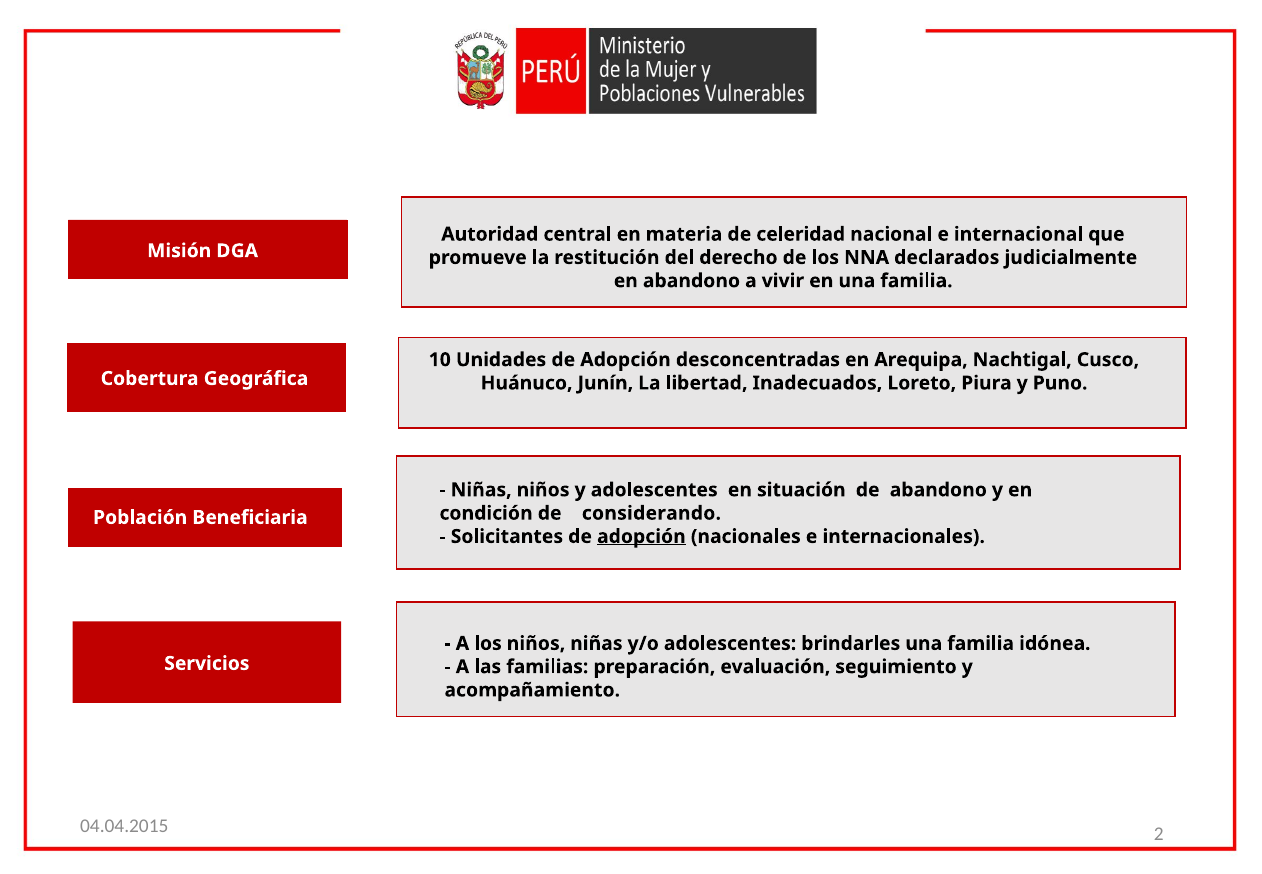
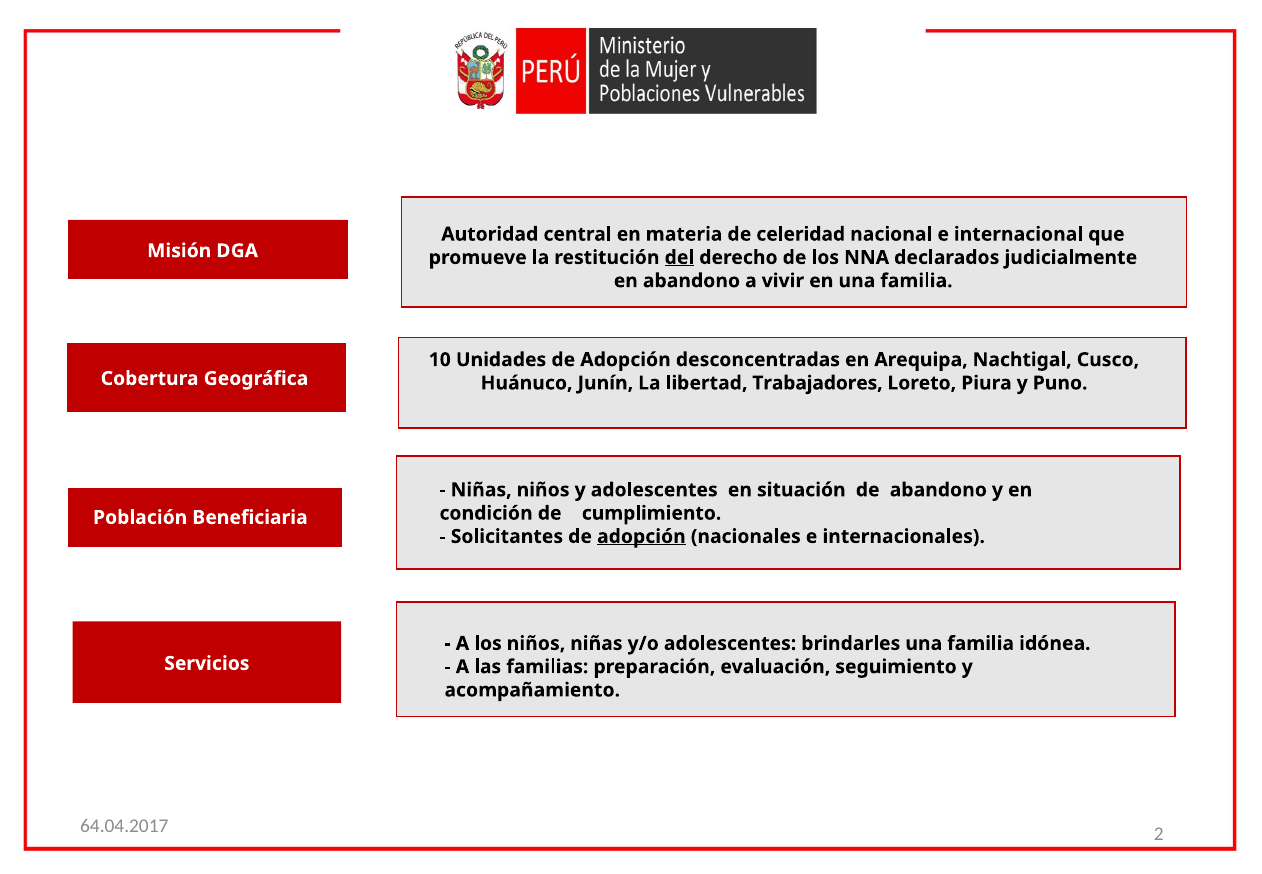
del underline: none -> present
Inadecuados: Inadecuados -> Trabajadores
considerando: considerando -> cumplimiento
04.04.2015: 04.04.2015 -> 64.04.2017
